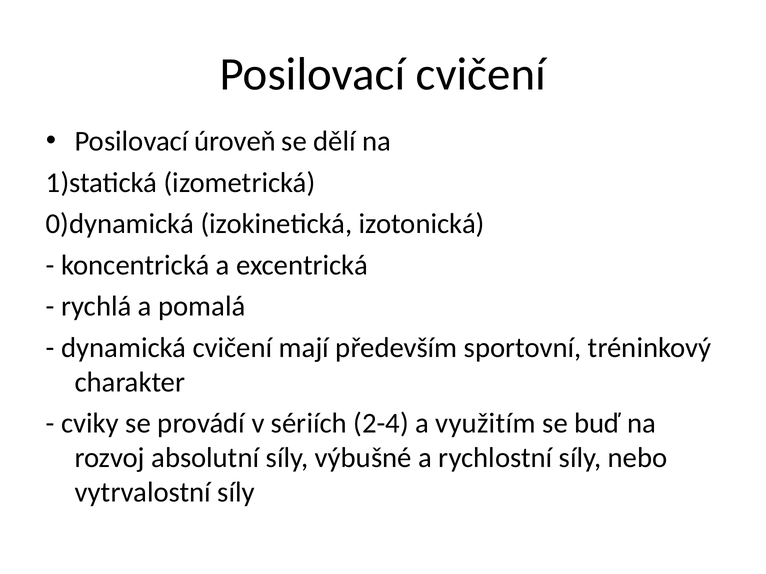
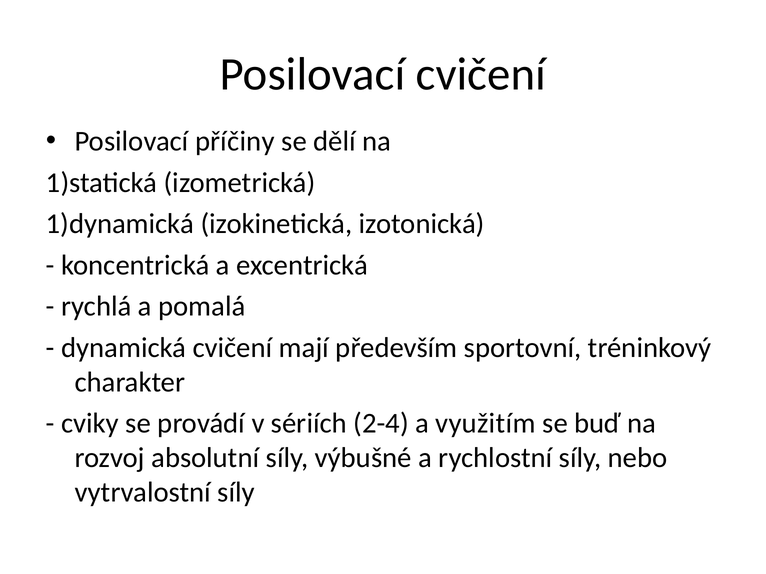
úroveň: úroveň -> příčiny
0)dynamická: 0)dynamická -> 1)dynamická
